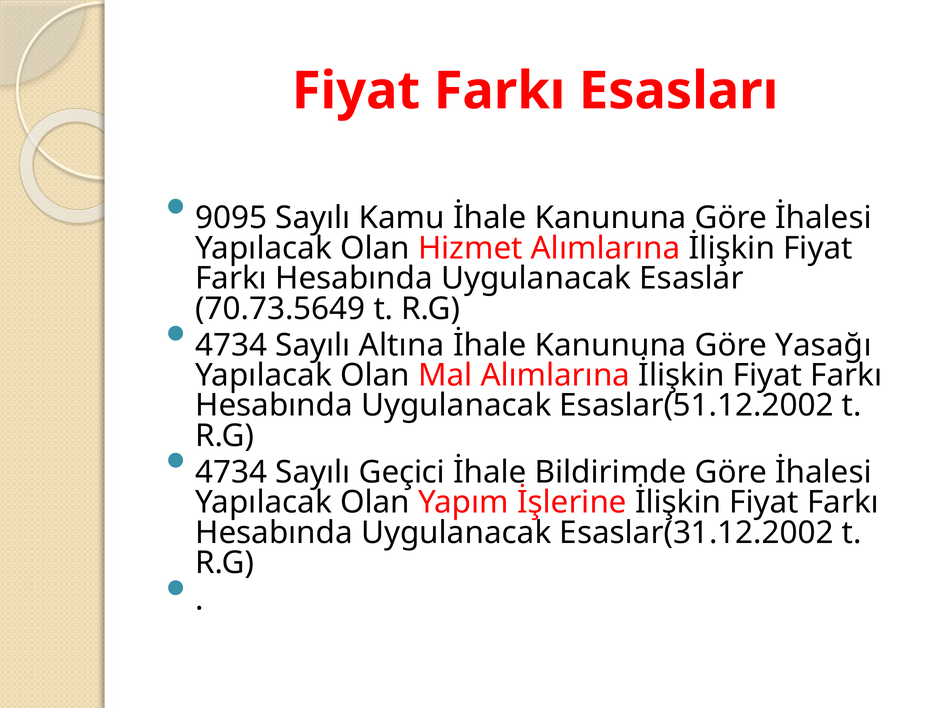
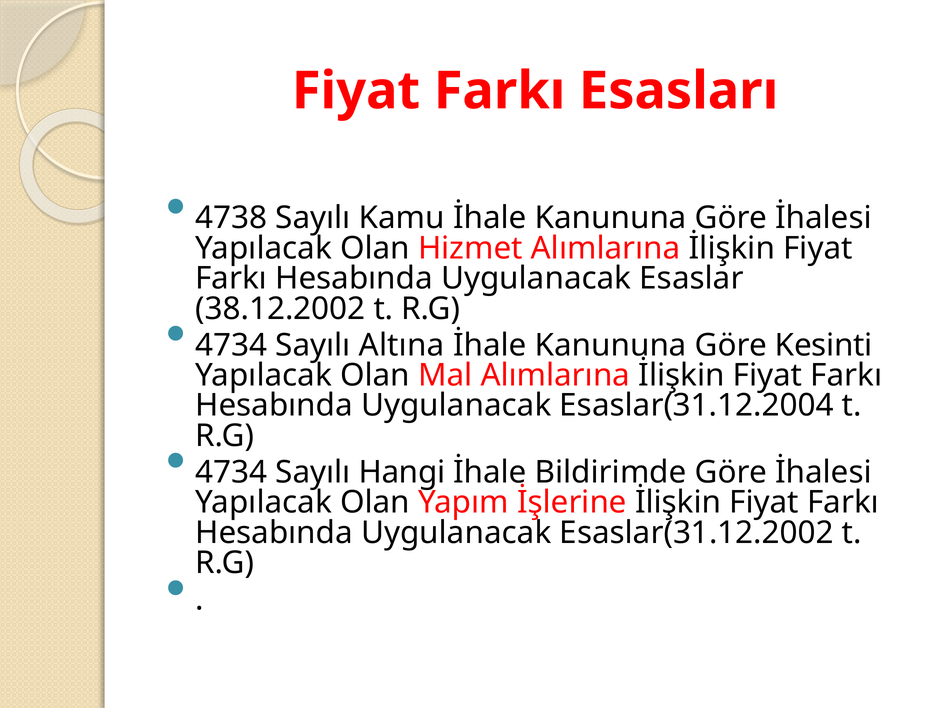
9095: 9095 -> 4738
70.73.5649: 70.73.5649 -> 38.12.2002
Yasağı: Yasağı -> Kesinti
Esaslar(51.12.2002: Esaslar(51.12.2002 -> Esaslar(31.12.2004
Geçici: Geçici -> Hangi
